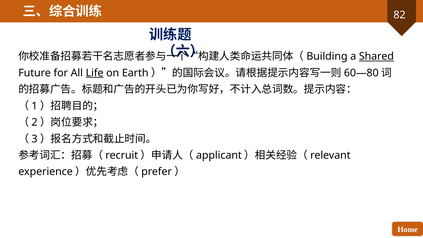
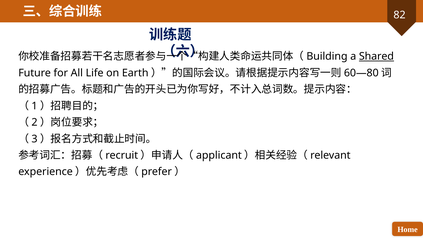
Life underline: present -> none
